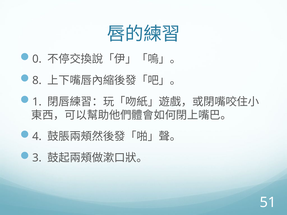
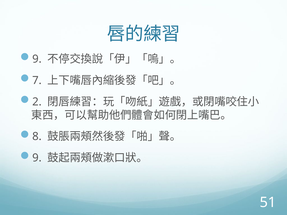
0 at (37, 59): 0 -> 9
8: 8 -> 7
1: 1 -> 2
4: 4 -> 8
3 at (37, 158): 3 -> 9
